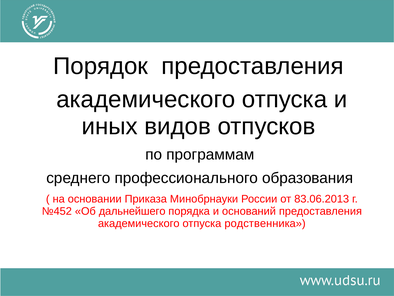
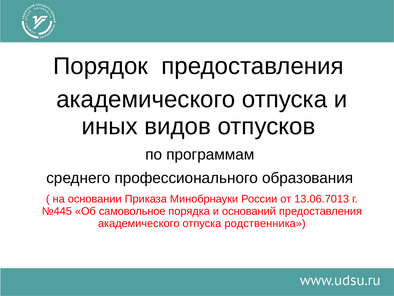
83.06.2013: 83.06.2013 -> 13.06.7013
№452: №452 -> №445
дальнейшего: дальнейшего -> самовольное
